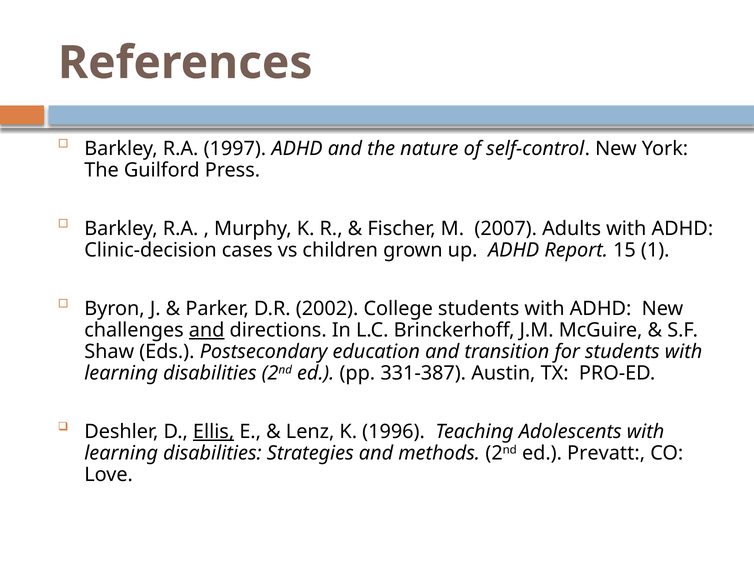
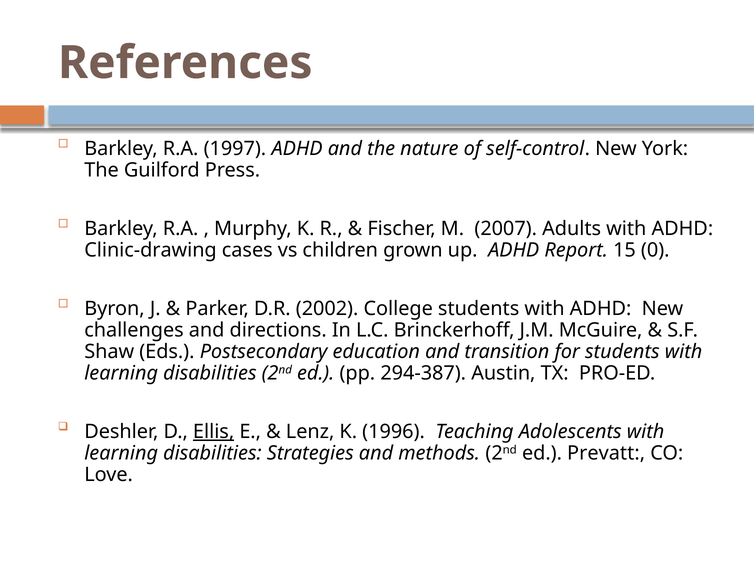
Clinic-decision: Clinic-decision -> Clinic-drawing
1: 1 -> 0
and at (207, 331) underline: present -> none
331-387: 331-387 -> 294-387
